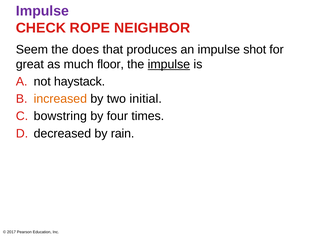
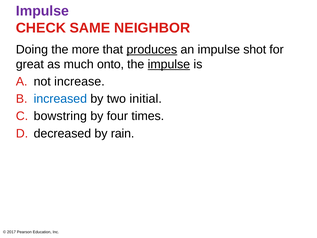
ROPE: ROPE -> SAME
Seem: Seem -> Doing
does: does -> more
produces underline: none -> present
floor: floor -> onto
haystack: haystack -> increase
increased colour: orange -> blue
